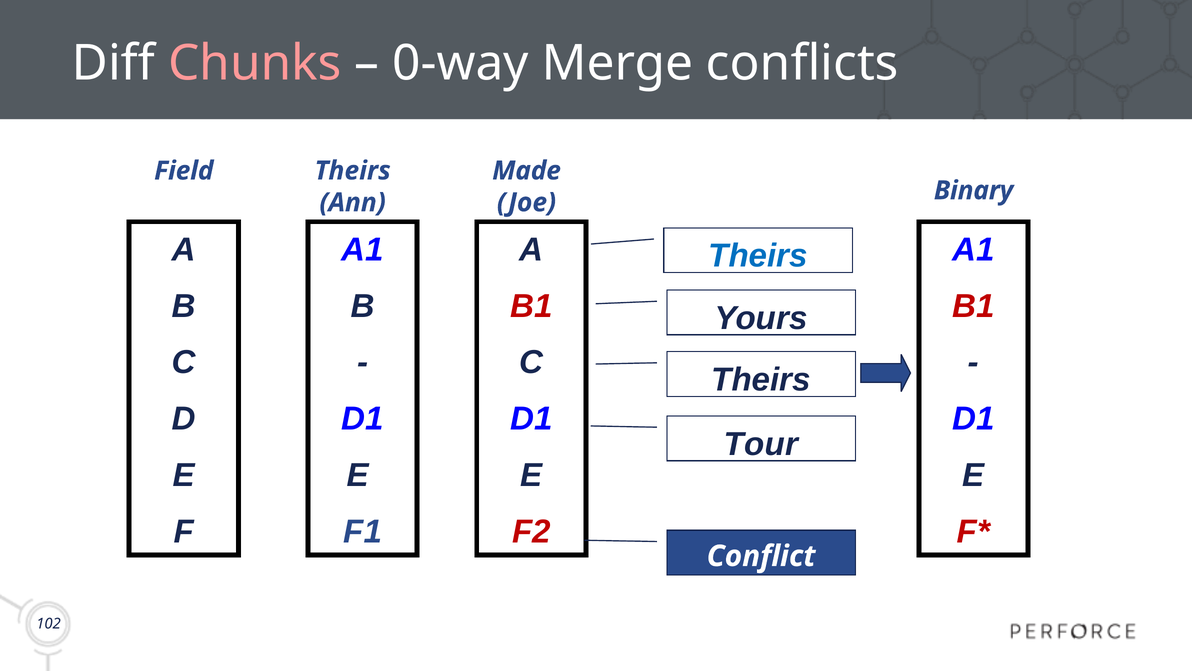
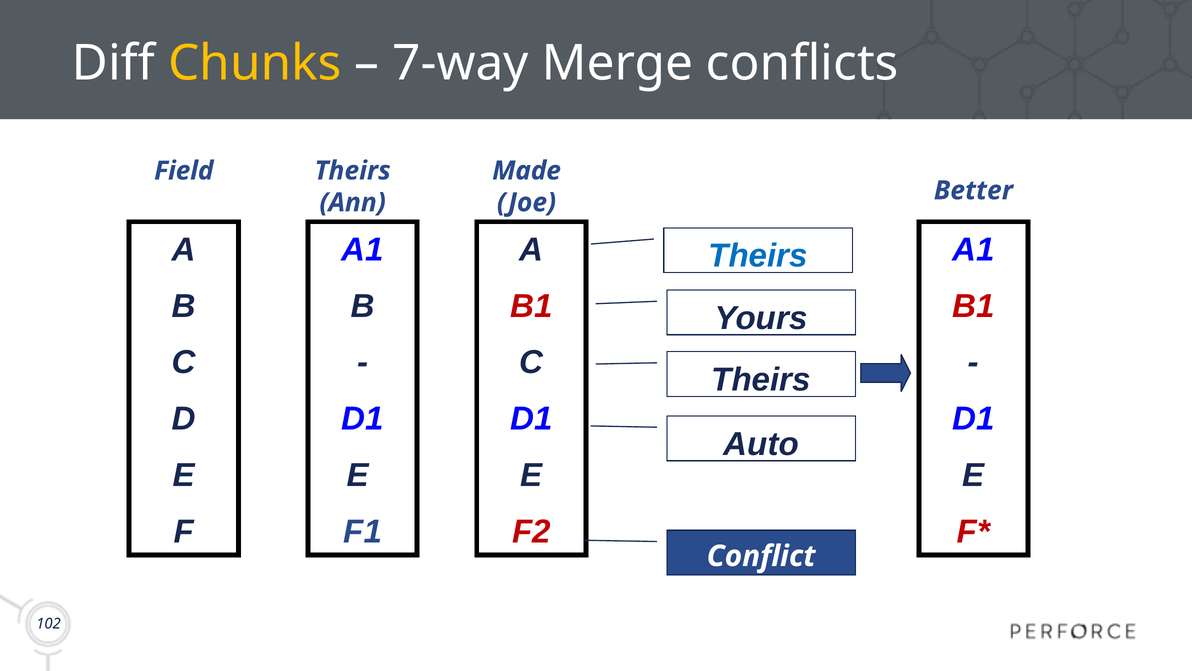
Chunks colour: pink -> yellow
0-way: 0-way -> 7-way
Binary: Binary -> Better
Tour: Tour -> Auto
